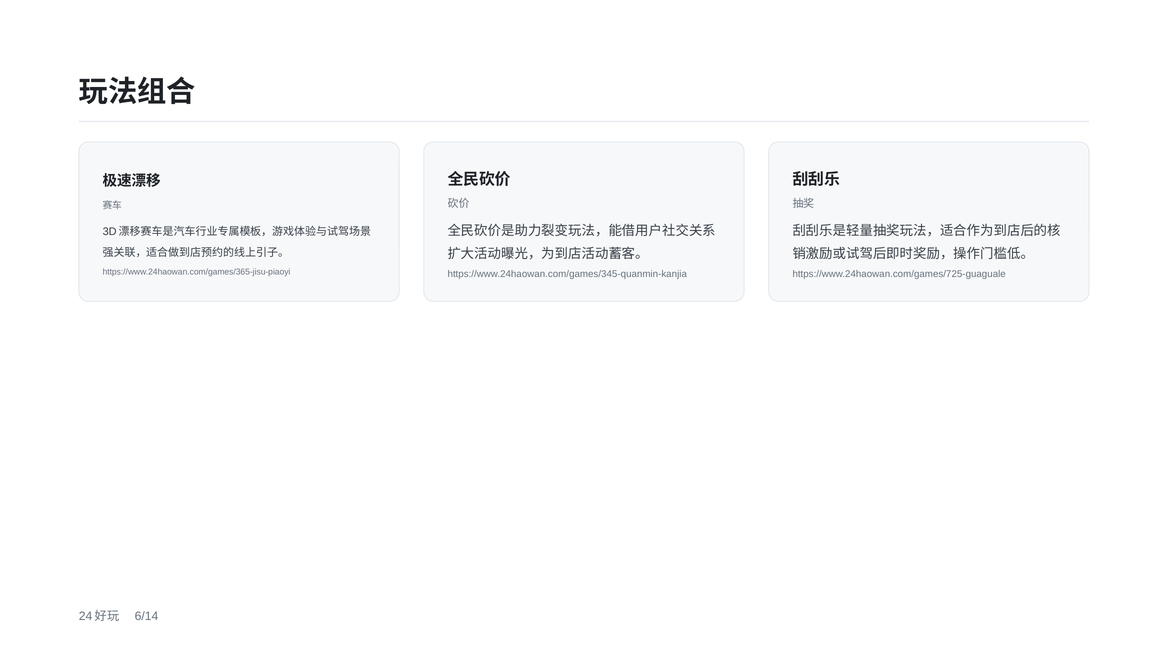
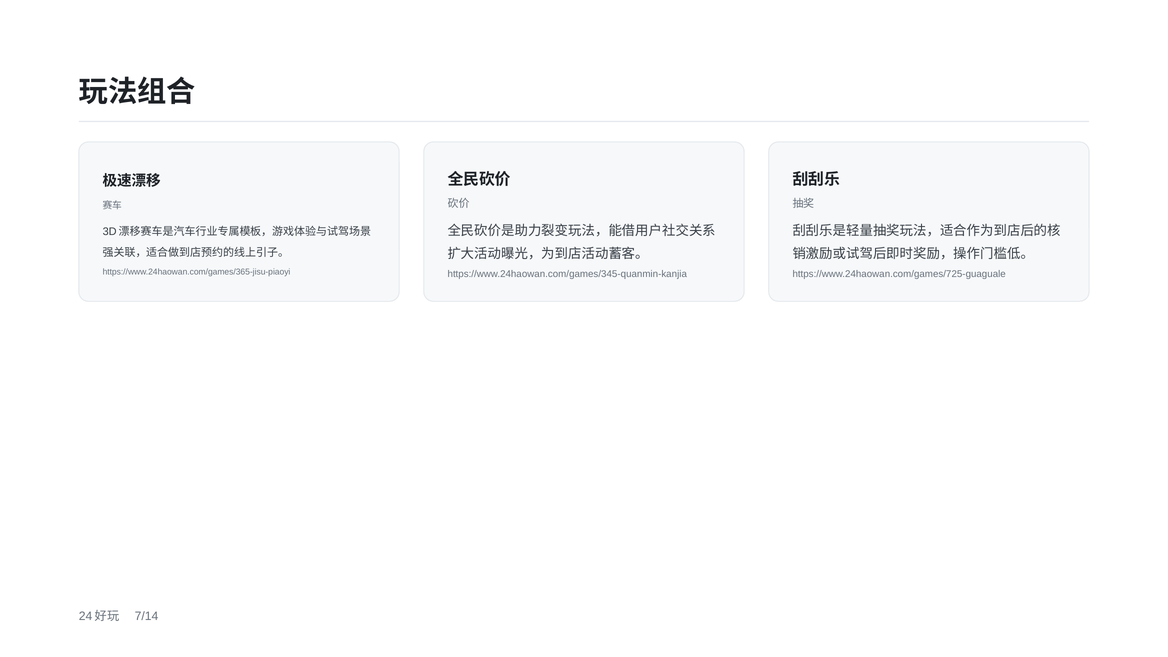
6/14: 6/14 -> 7/14
